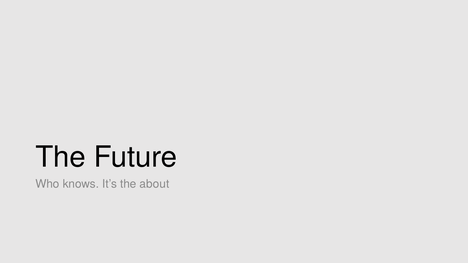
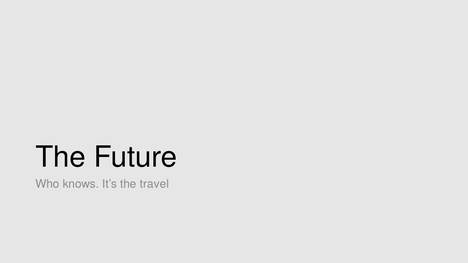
about: about -> travel
